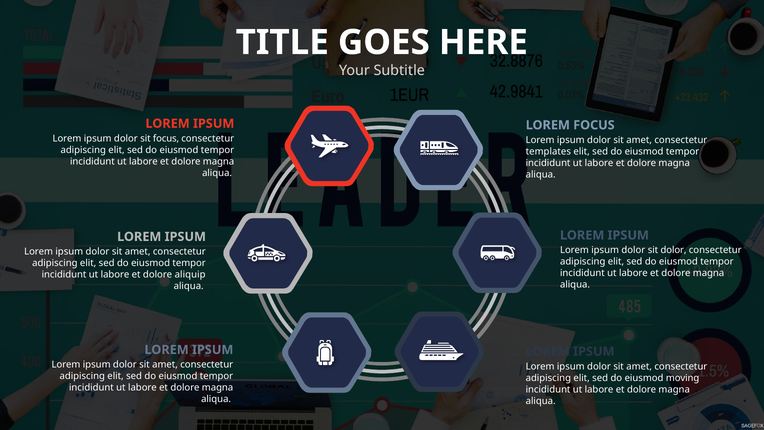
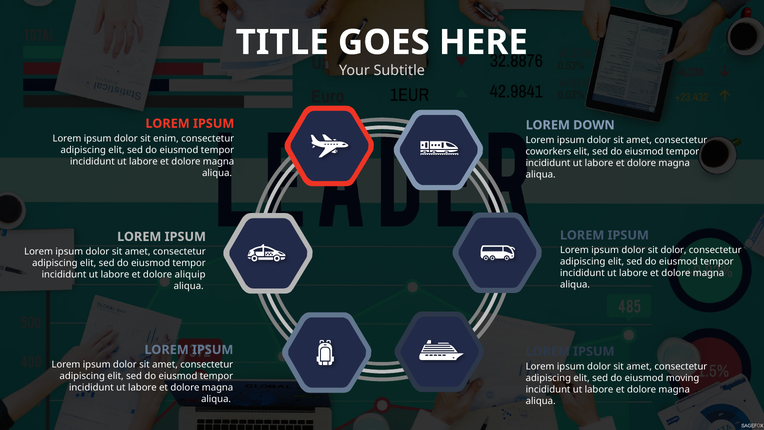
LOREM FOCUS: FOCUS -> DOWN
sit focus: focus -> enim
templates: templates -> coworkers
